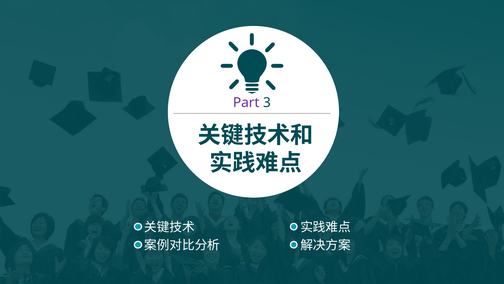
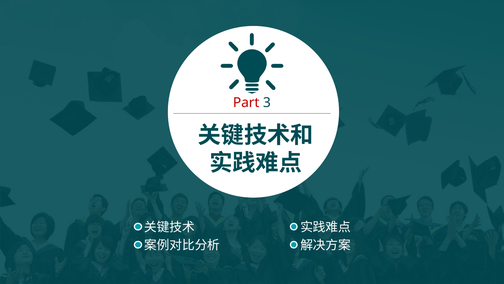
Part colour: purple -> red
